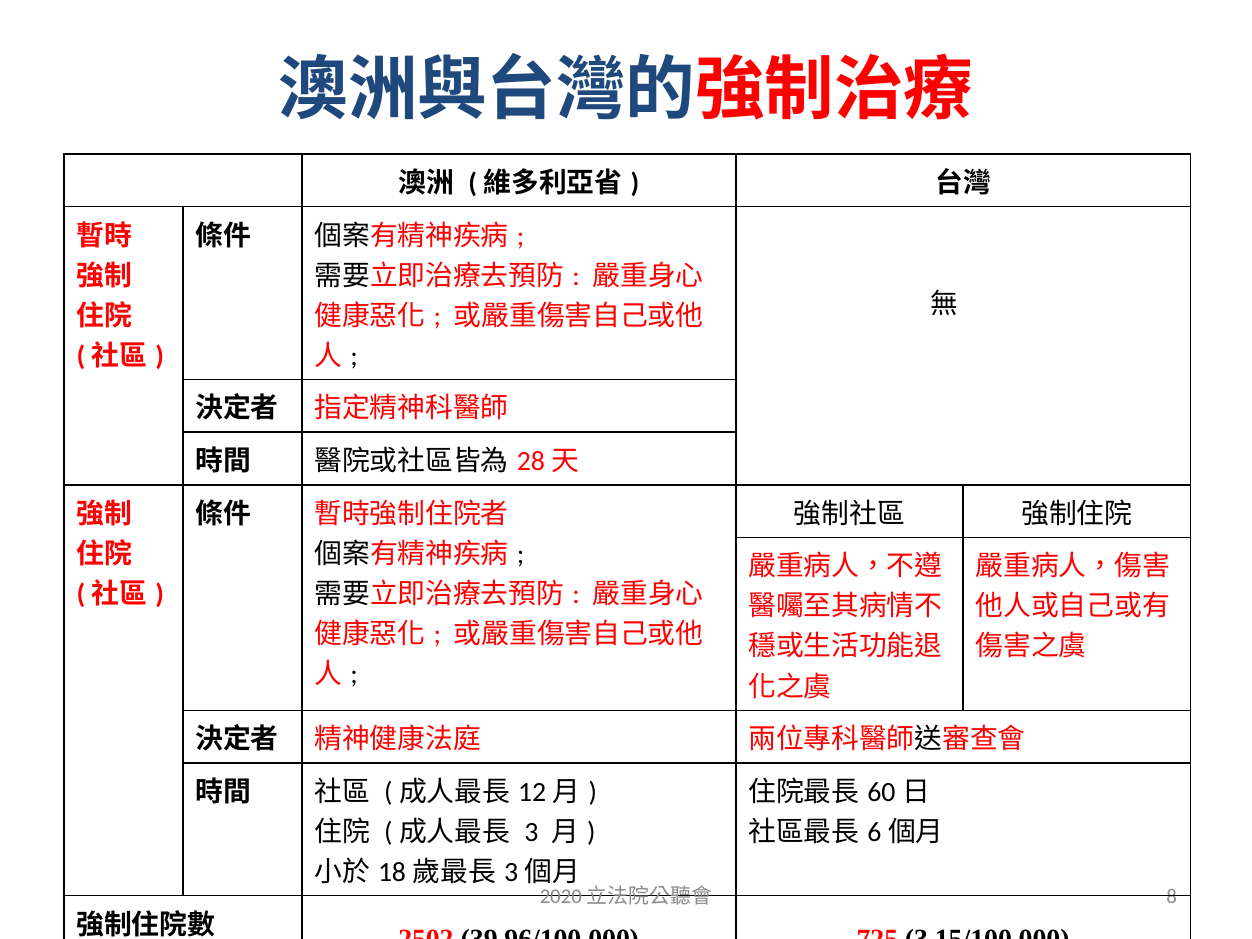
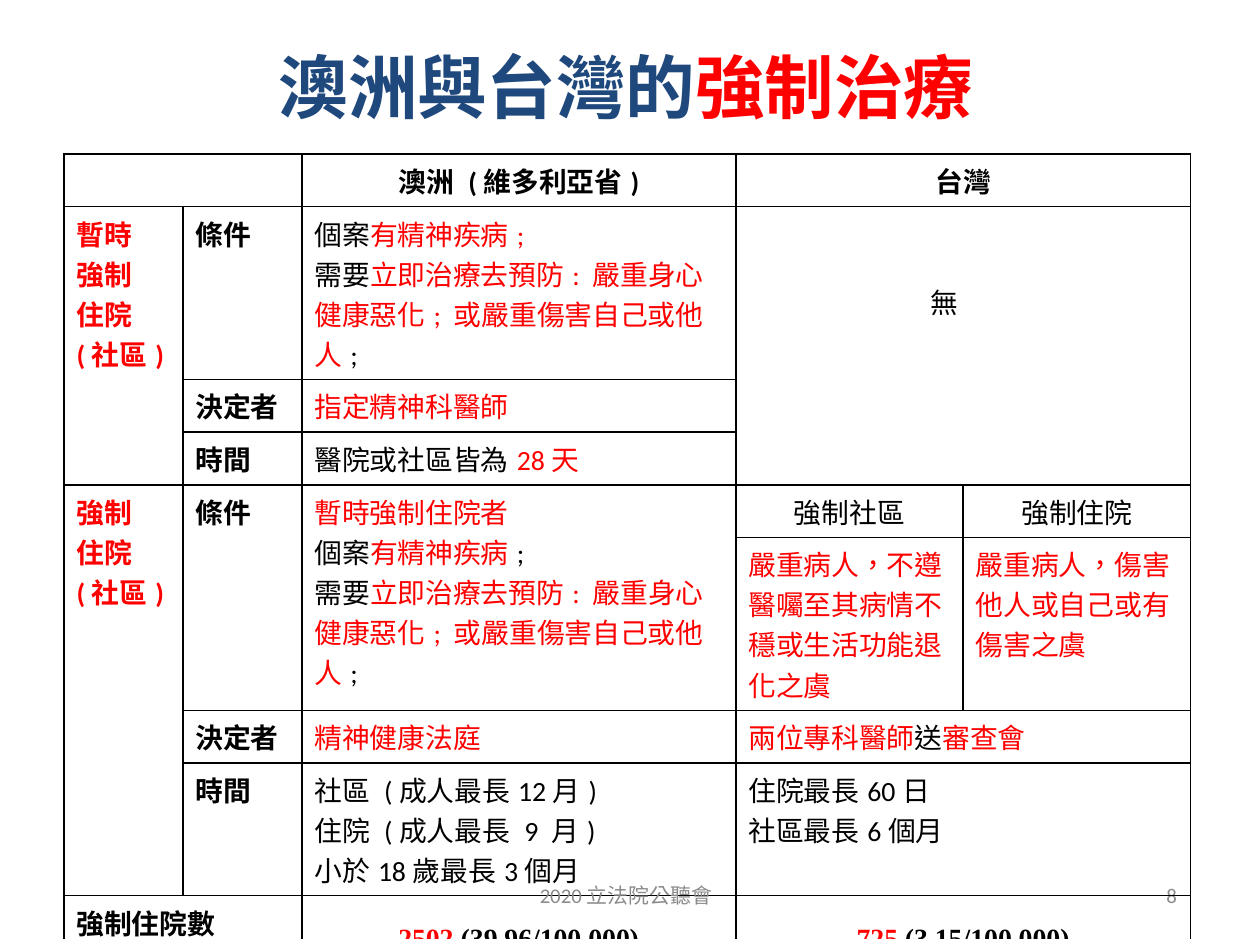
3: 3 -> 9
